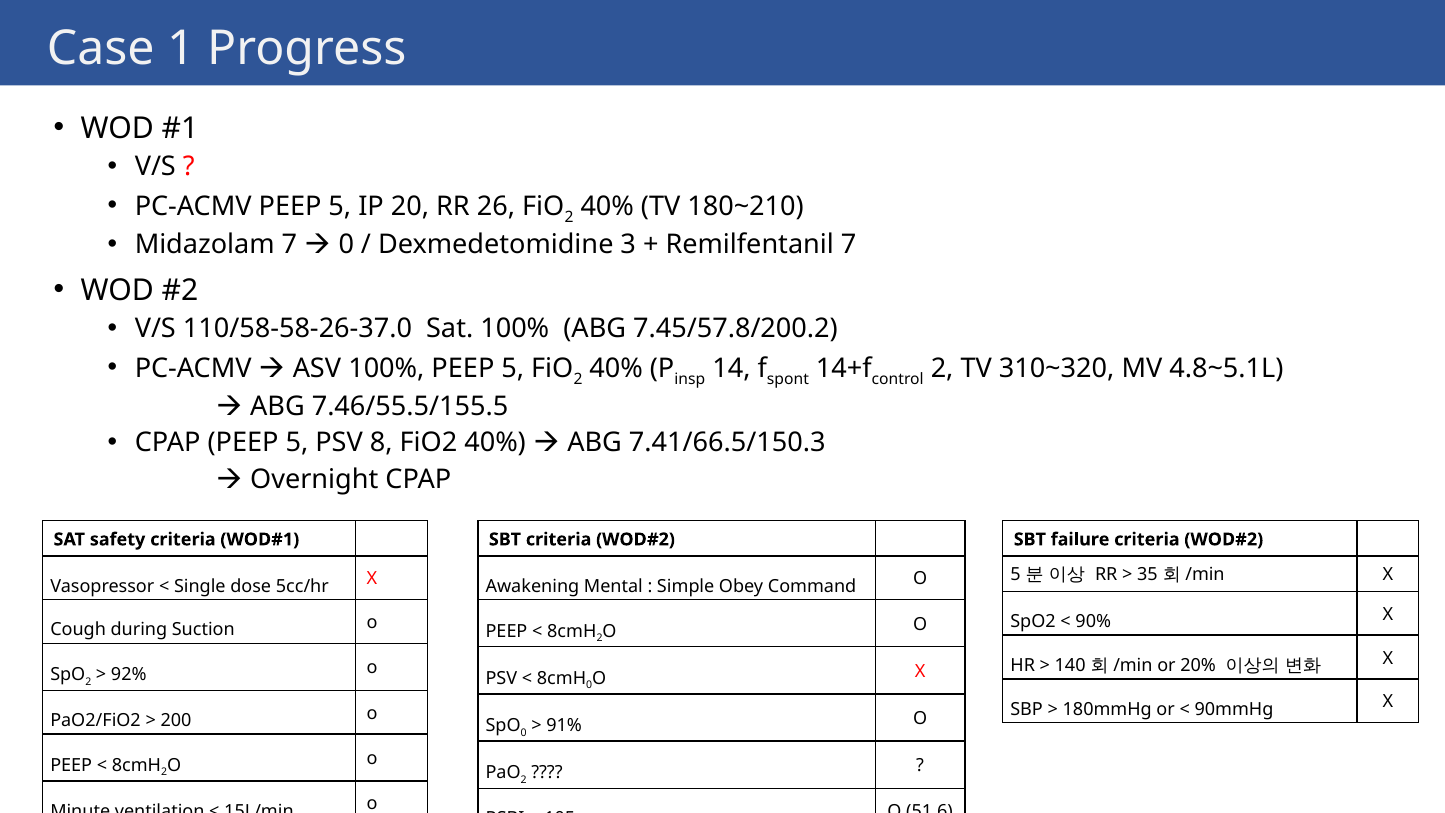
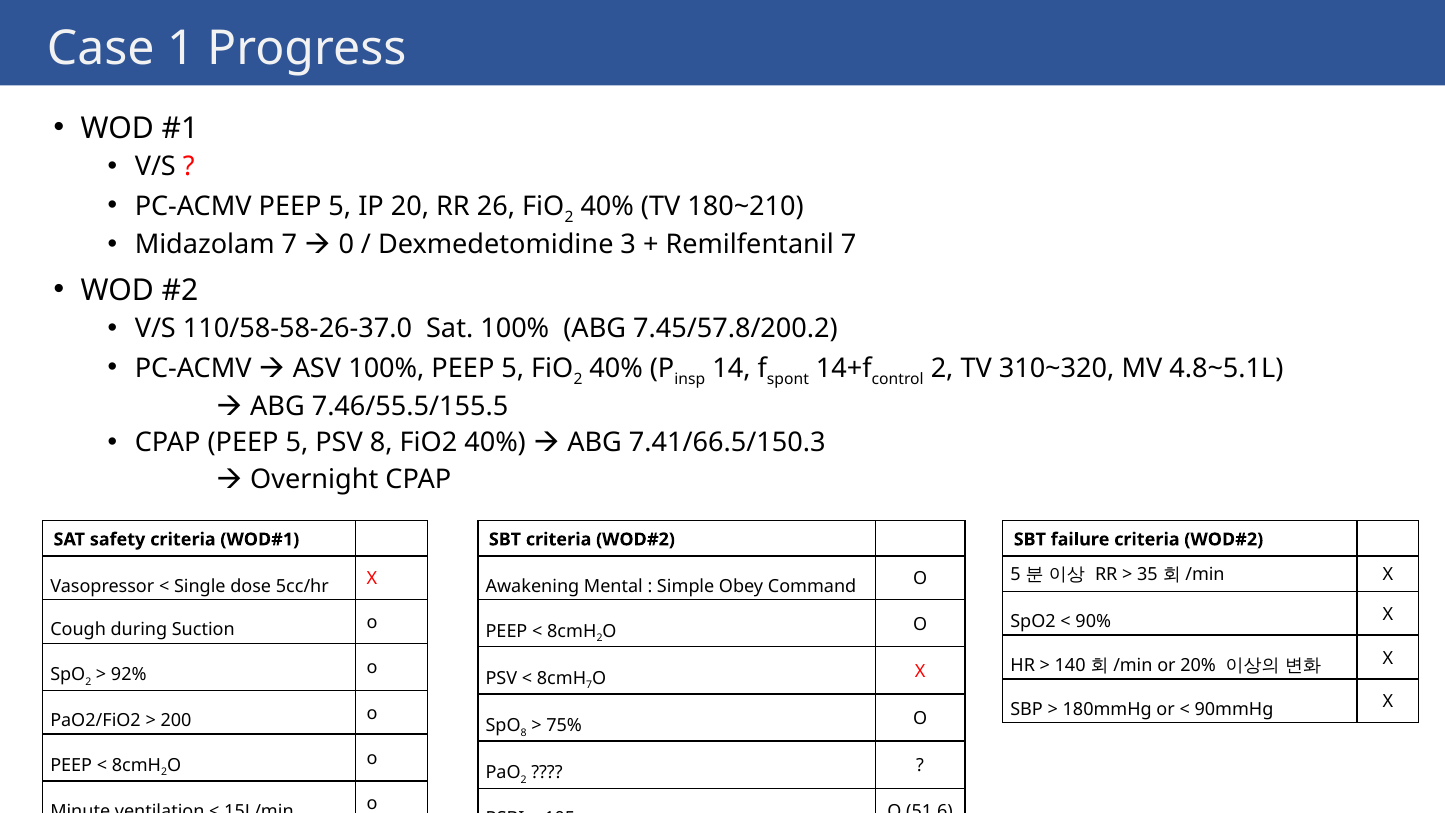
0 at (589, 685): 0 -> 7
0 at (524, 732): 0 -> 8
91%: 91% -> 75%
